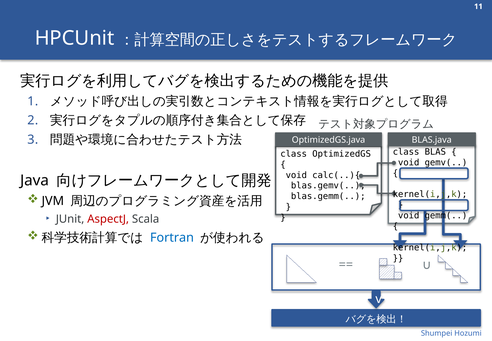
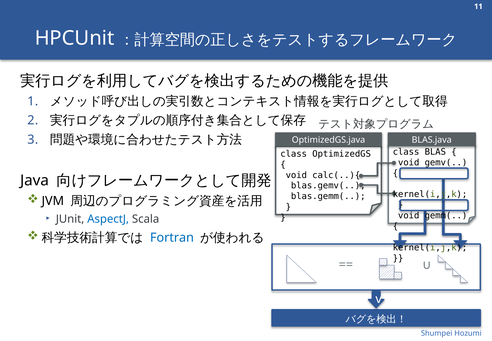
AspectJ colour: red -> blue
